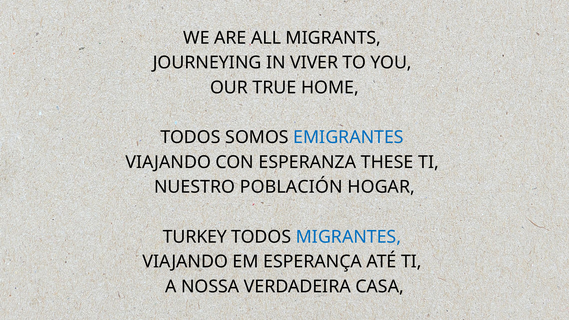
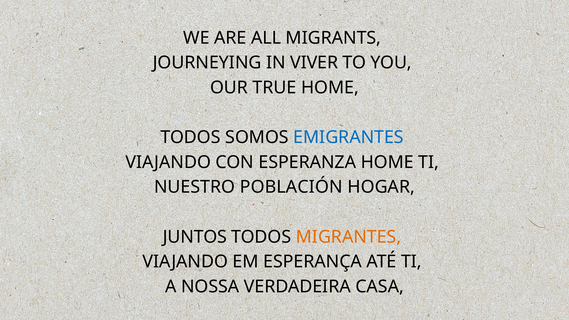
ESPERANZA THESE: THESE -> HOME
TURKEY: TURKEY -> JUNTOS
MIGRANTES colour: blue -> orange
